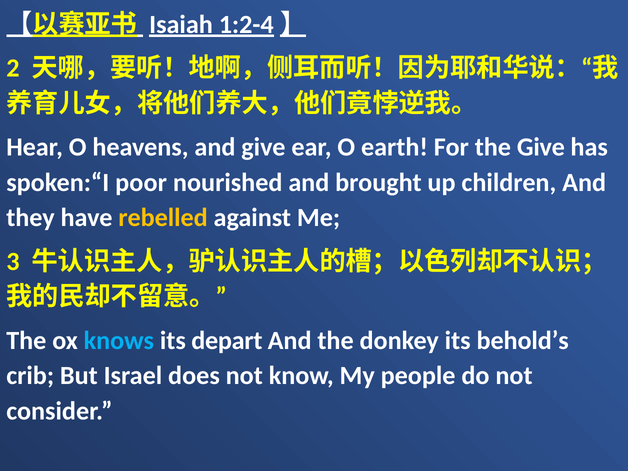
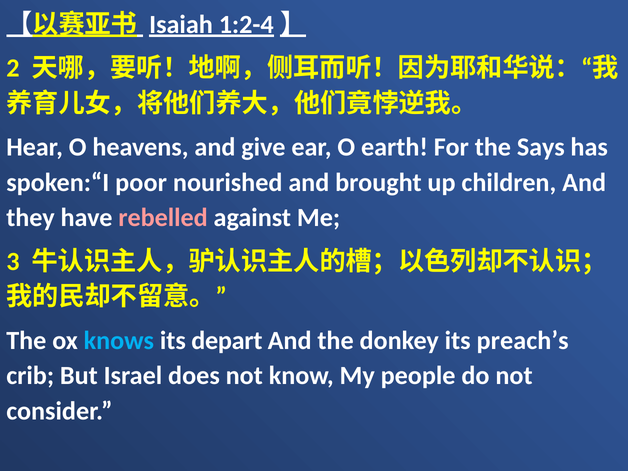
the Give: Give -> Says
rebelled colour: yellow -> pink
behold’s: behold’s -> preach’s
